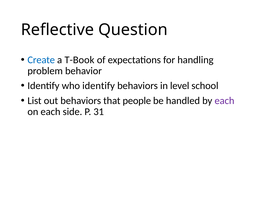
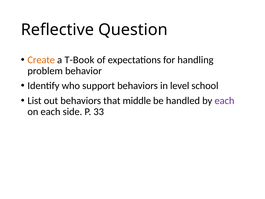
Create colour: blue -> orange
who identify: identify -> support
people: people -> middle
31: 31 -> 33
